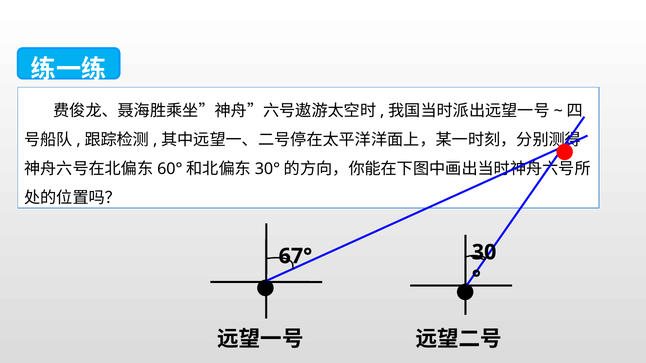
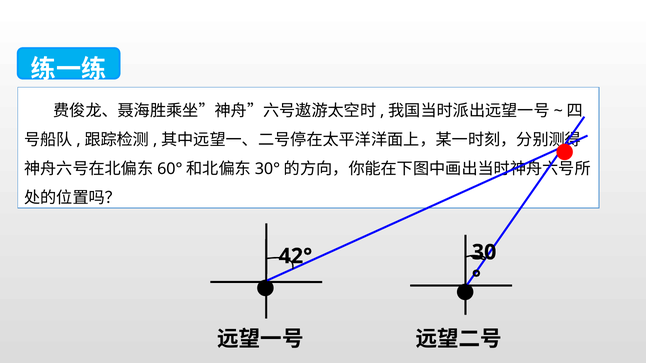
67°: 67° -> 42°
